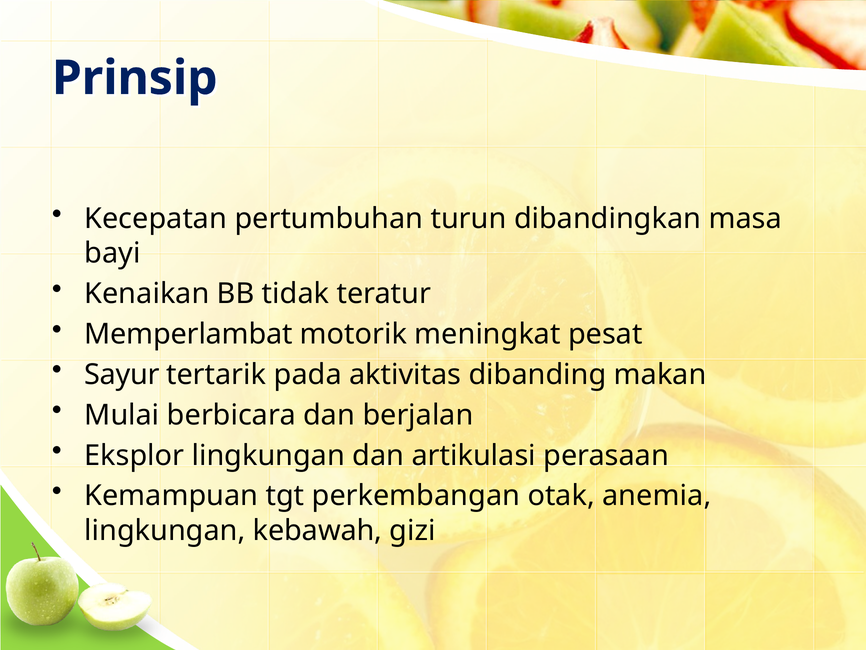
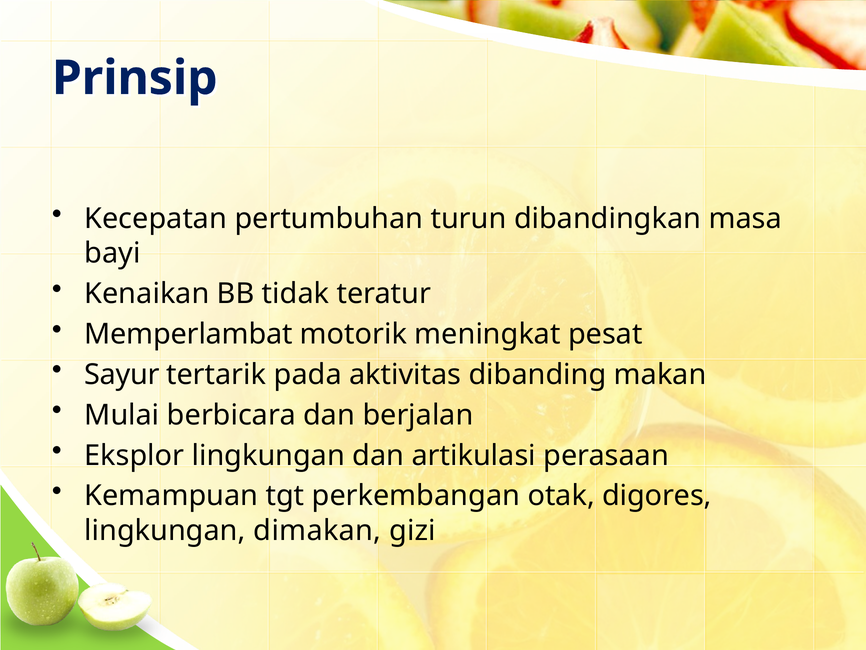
anemia: anemia -> digores
kebawah: kebawah -> dimakan
